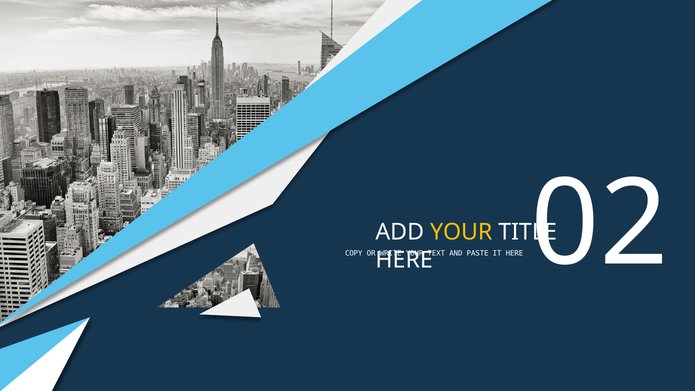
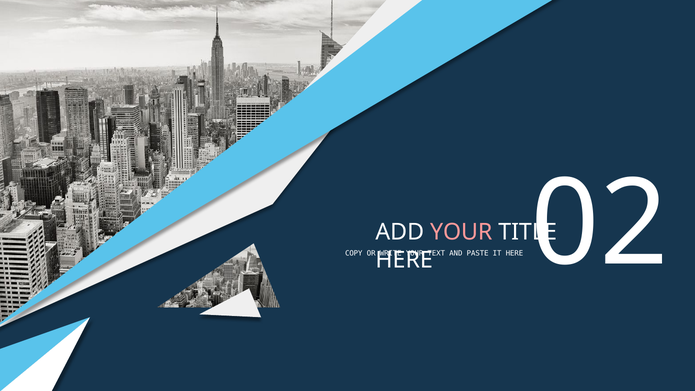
YOUR at (461, 232) colour: yellow -> pink
